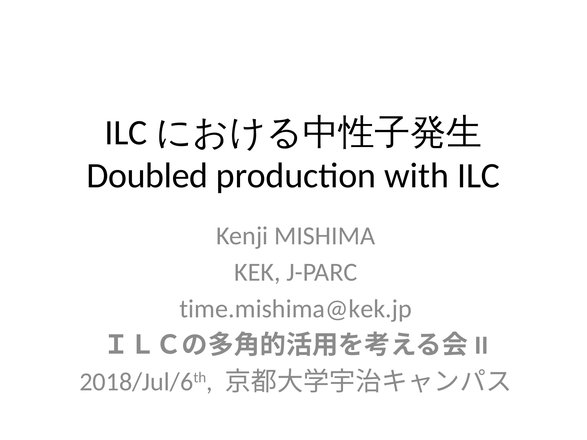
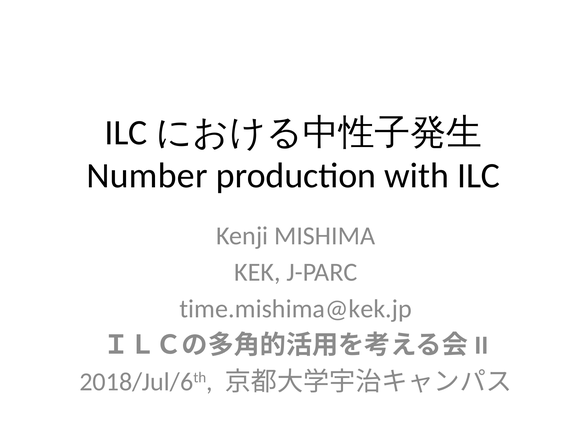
Doubled: Doubled -> Number
